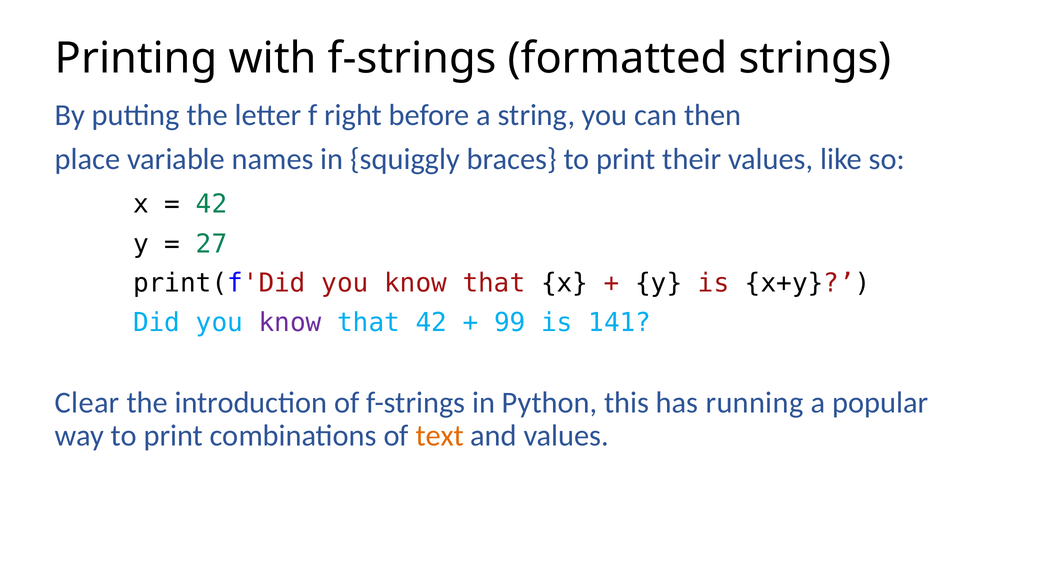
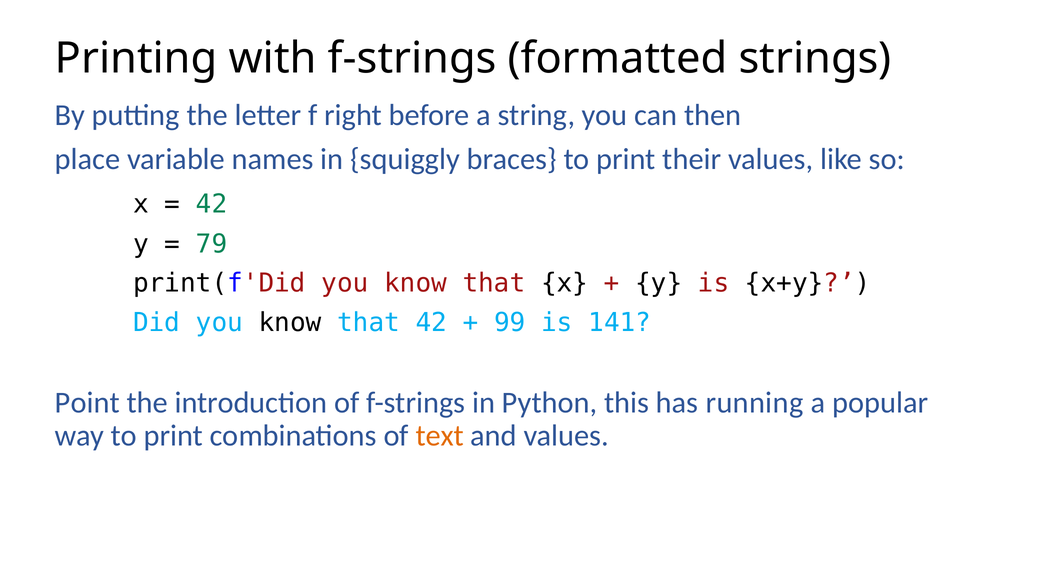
27: 27 -> 79
know at (290, 322) colour: purple -> black
Clear: Clear -> Point
